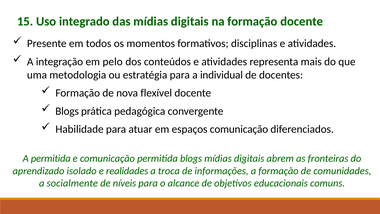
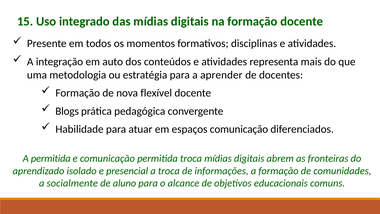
pelo: pelo -> auto
individual: individual -> aprender
permitida blogs: blogs -> troca
realidades: realidades -> presencial
níveis: níveis -> aluno
